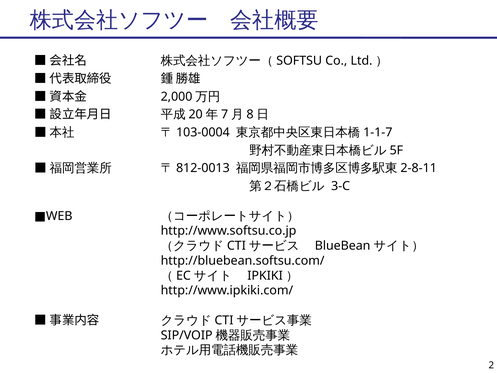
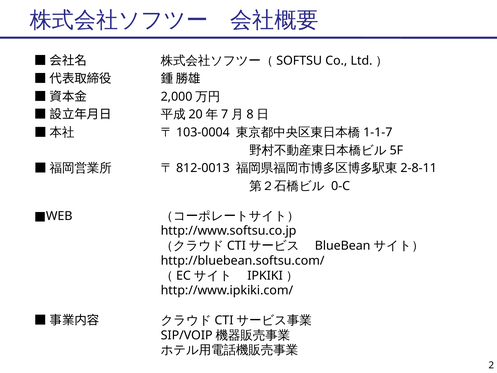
3-C: 3-C -> 0-C
